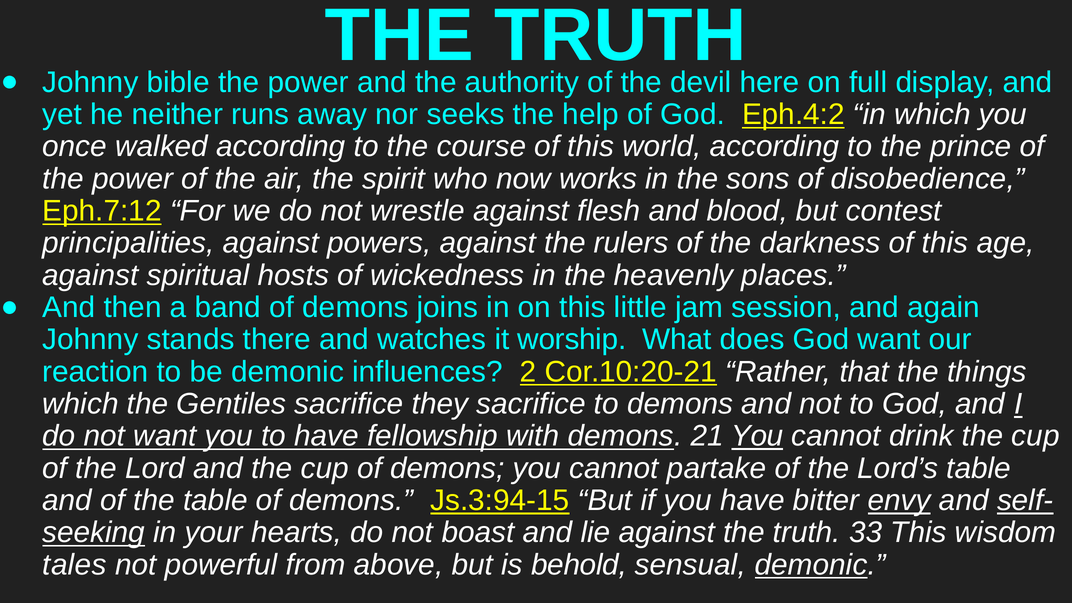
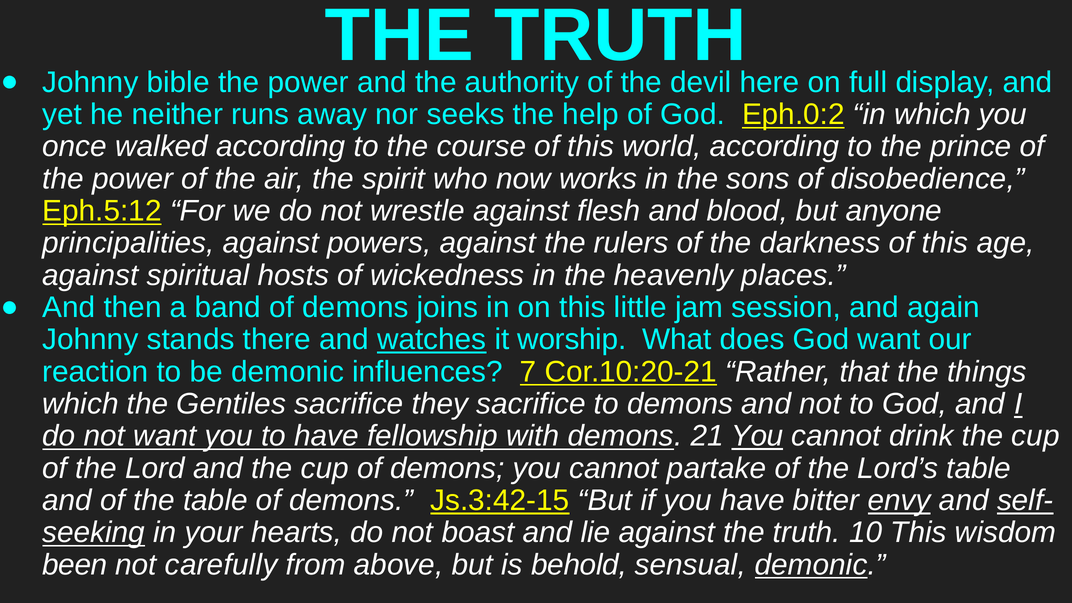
Eph.4:2: Eph.4:2 -> Eph.0:2
Eph.7:12: Eph.7:12 -> Eph.5:12
contest: contest -> anyone
watches underline: none -> present
2: 2 -> 7
Js.3:94-15: Js.3:94-15 -> Js.3:42-15
33: 33 -> 10
tales: tales -> been
powerful: powerful -> carefully
